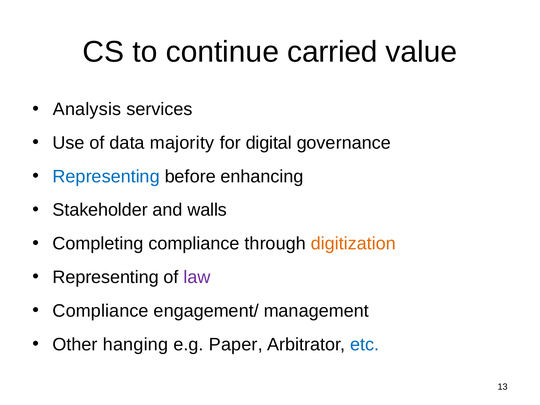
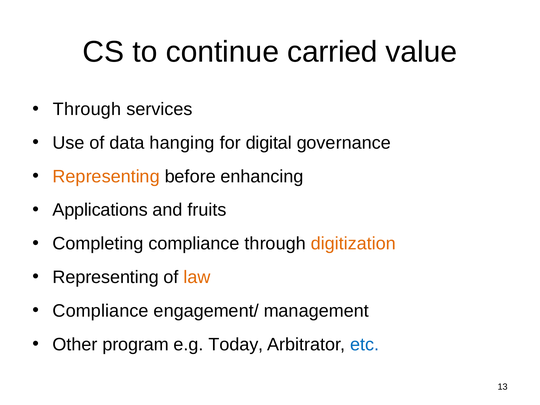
Analysis at (87, 109): Analysis -> Through
majority: majority -> hanging
Representing at (106, 176) colour: blue -> orange
Stakeholder: Stakeholder -> Applications
walls: walls -> fruits
law colour: purple -> orange
hanging: hanging -> program
Paper: Paper -> Today
